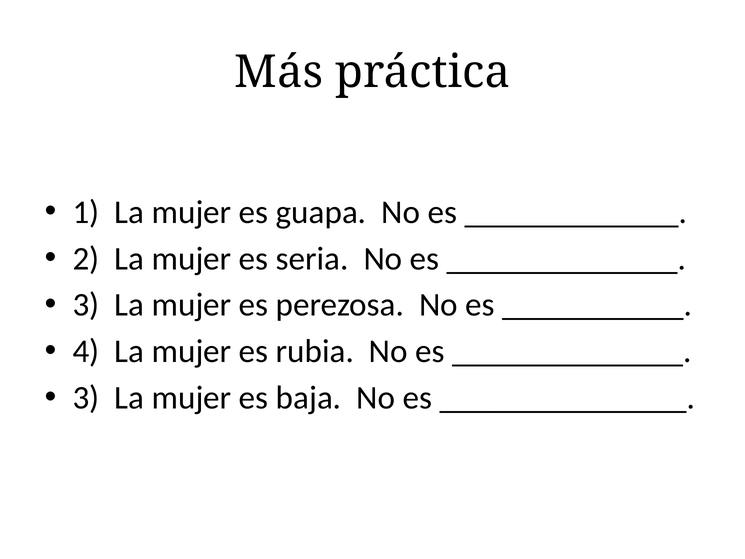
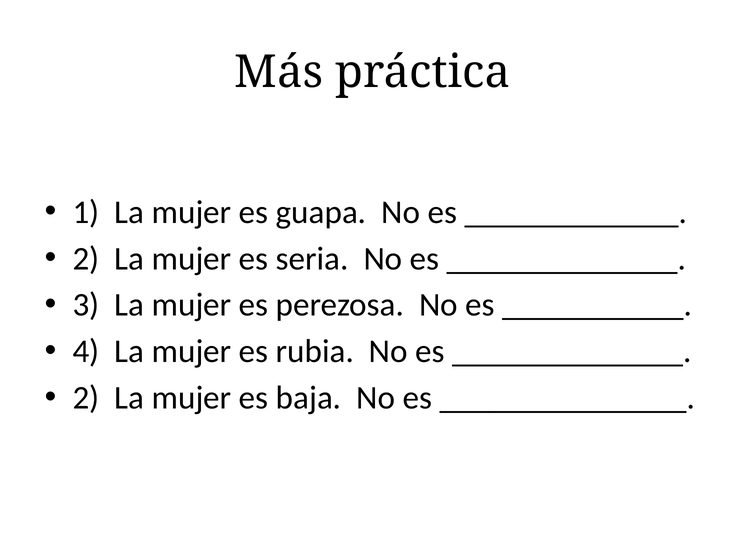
3 at (86, 398): 3 -> 2
